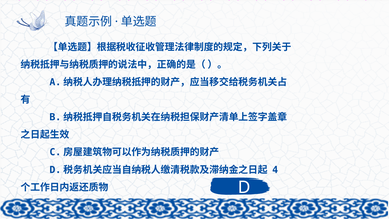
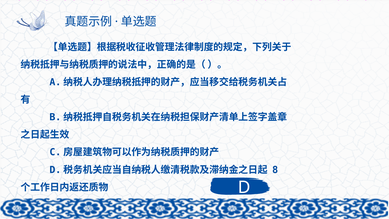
4: 4 -> 8
